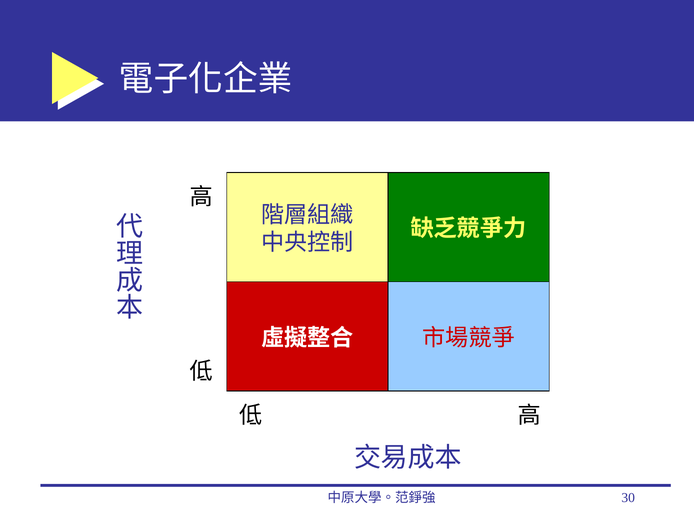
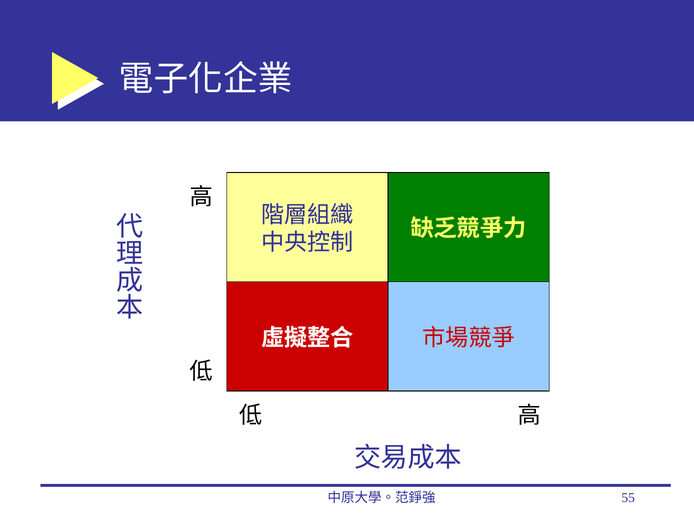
30: 30 -> 55
